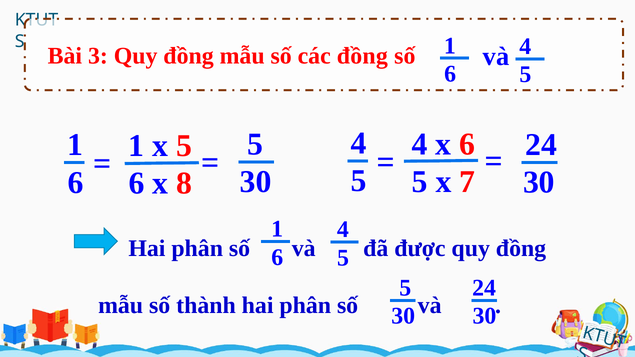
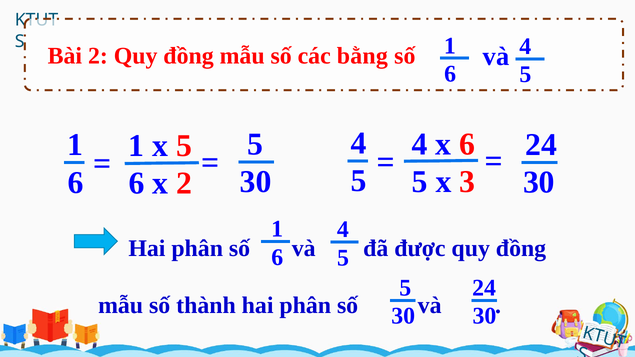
Bài 3: 3 -> 2
các đồng: đồng -> bằng
7: 7 -> 3
x 8: 8 -> 2
